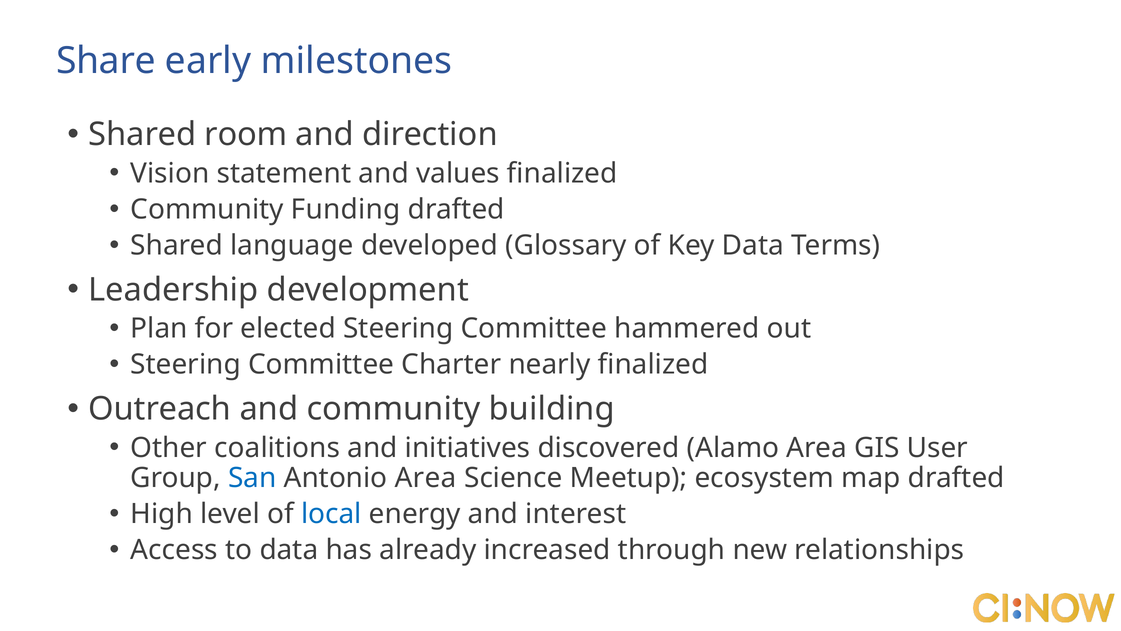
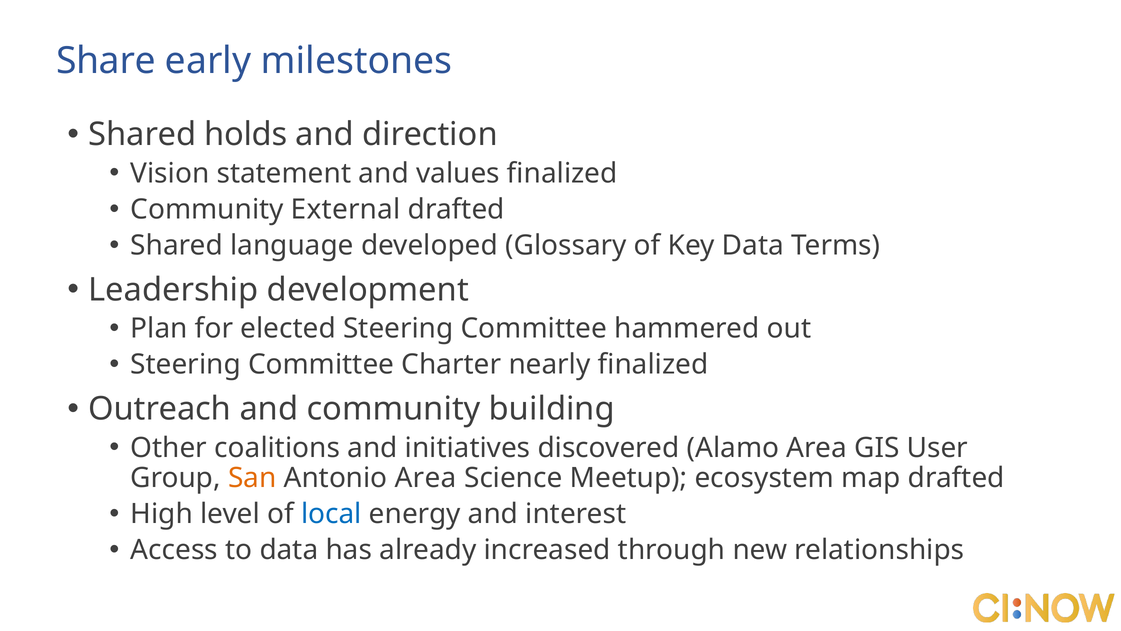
room: room -> holds
Funding: Funding -> External
San colour: blue -> orange
